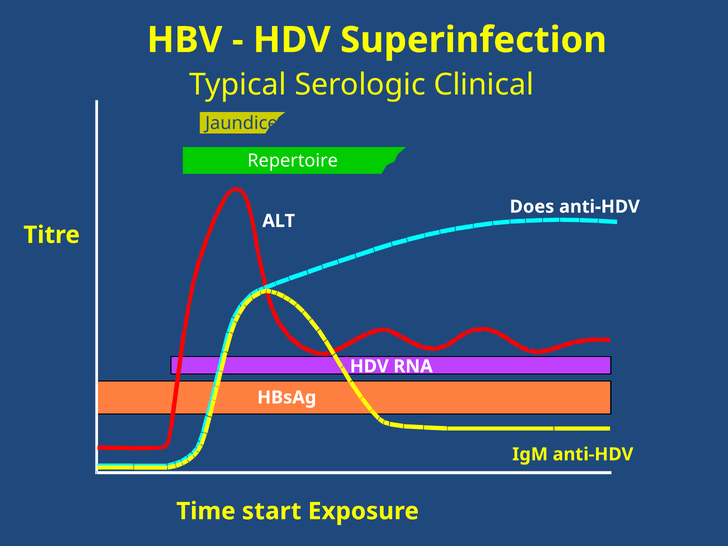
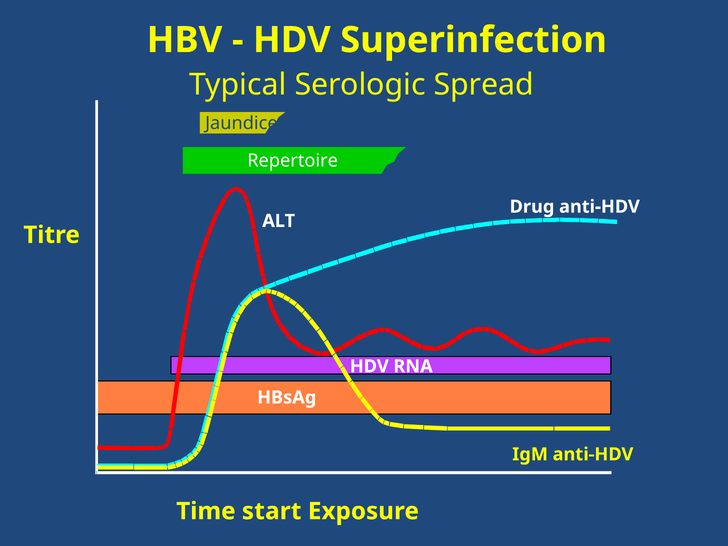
Clinical: Clinical -> Spread
Does: Does -> Drug
